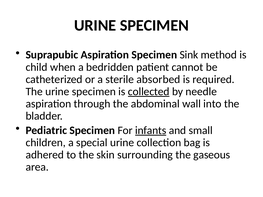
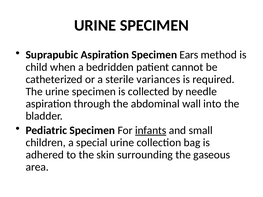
Sink: Sink -> Ears
absorbed: absorbed -> variances
collected underline: present -> none
